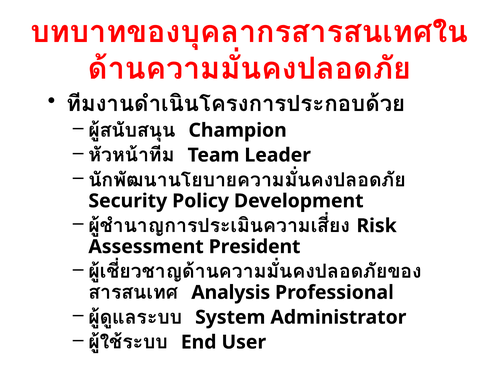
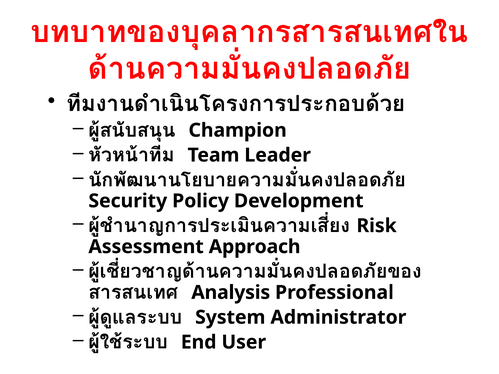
President: President -> Approach
